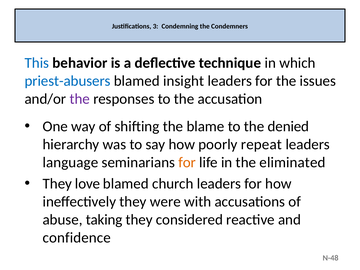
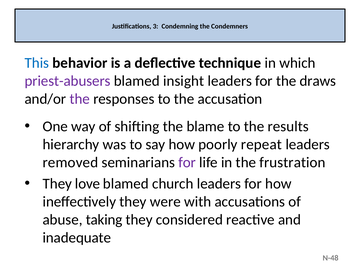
priest-abusers colour: blue -> purple
issues: issues -> draws
denied: denied -> results
language: language -> removed
for at (187, 162) colour: orange -> purple
eliminated: eliminated -> frustration
confidence: confidence -> inadequate
